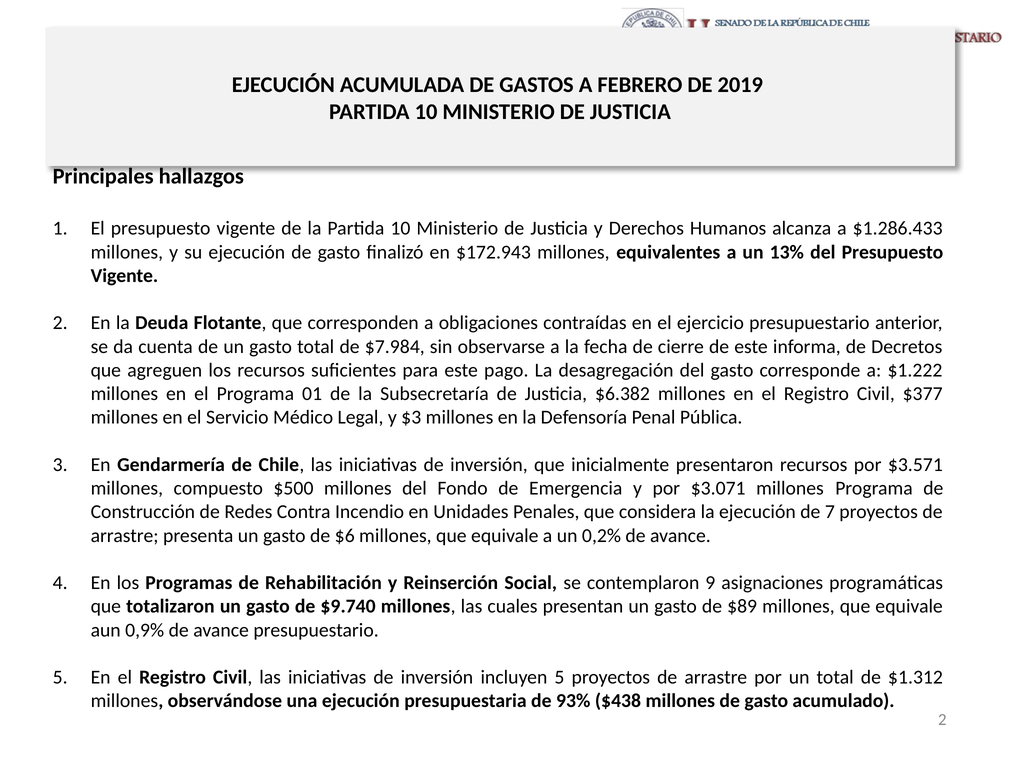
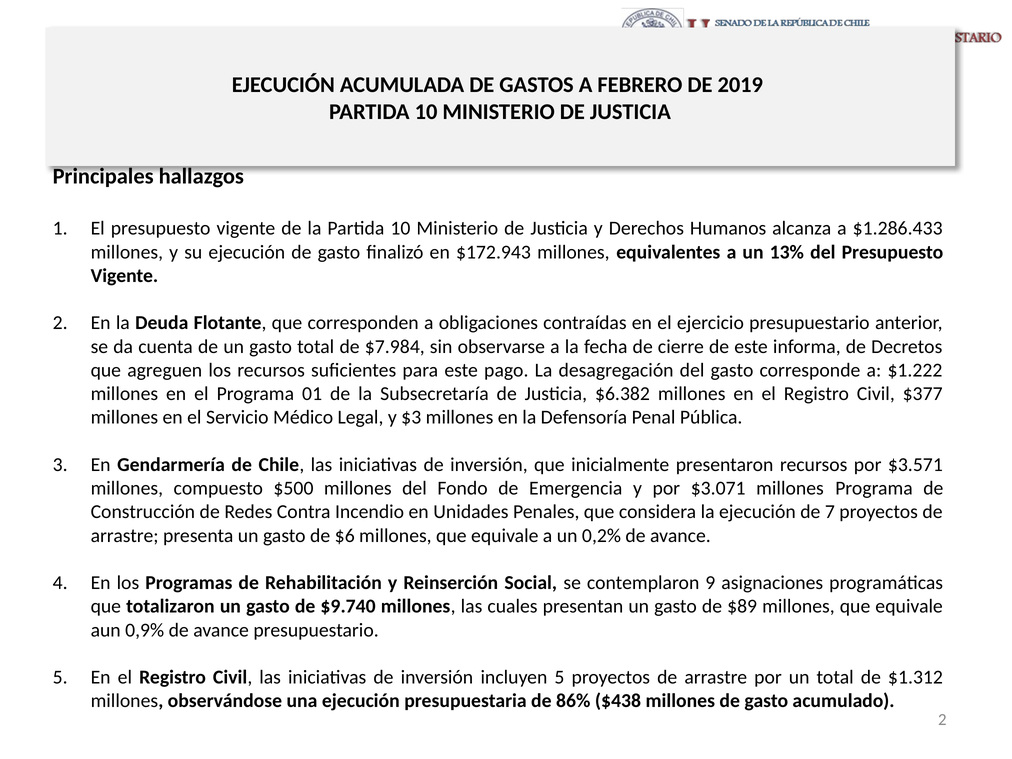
93%: 93% -> 86%
